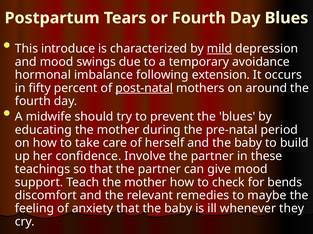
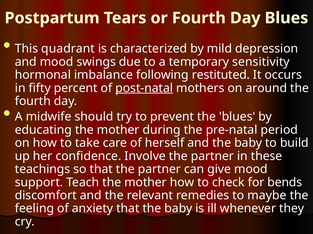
introduce: introduce -> quadrant
mild underline: present -> none
avoidance: avoidance -> sensitivity
extension: extension -> restituted
